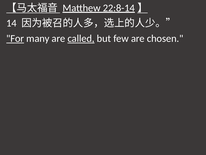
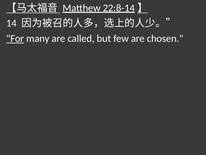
called underline: present -> none
